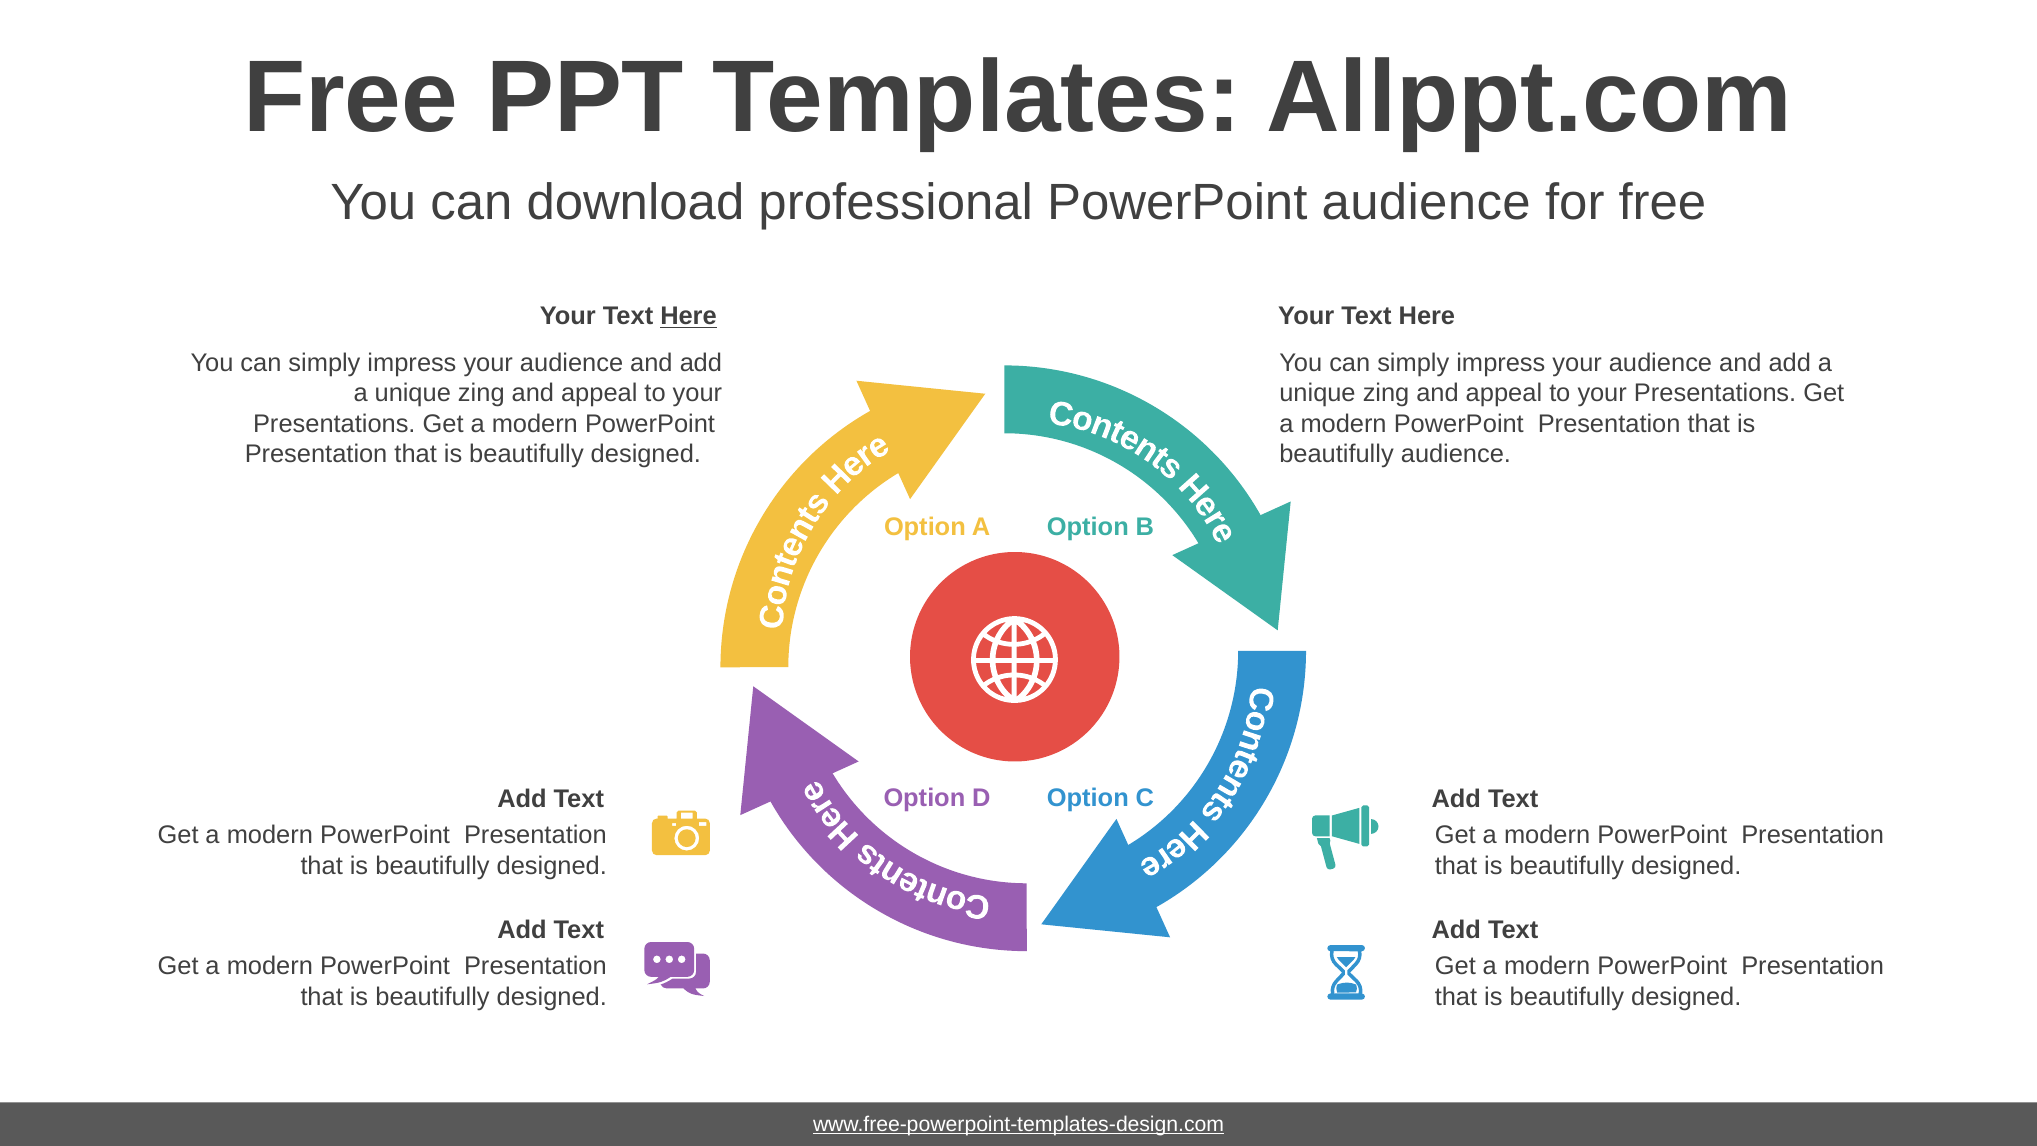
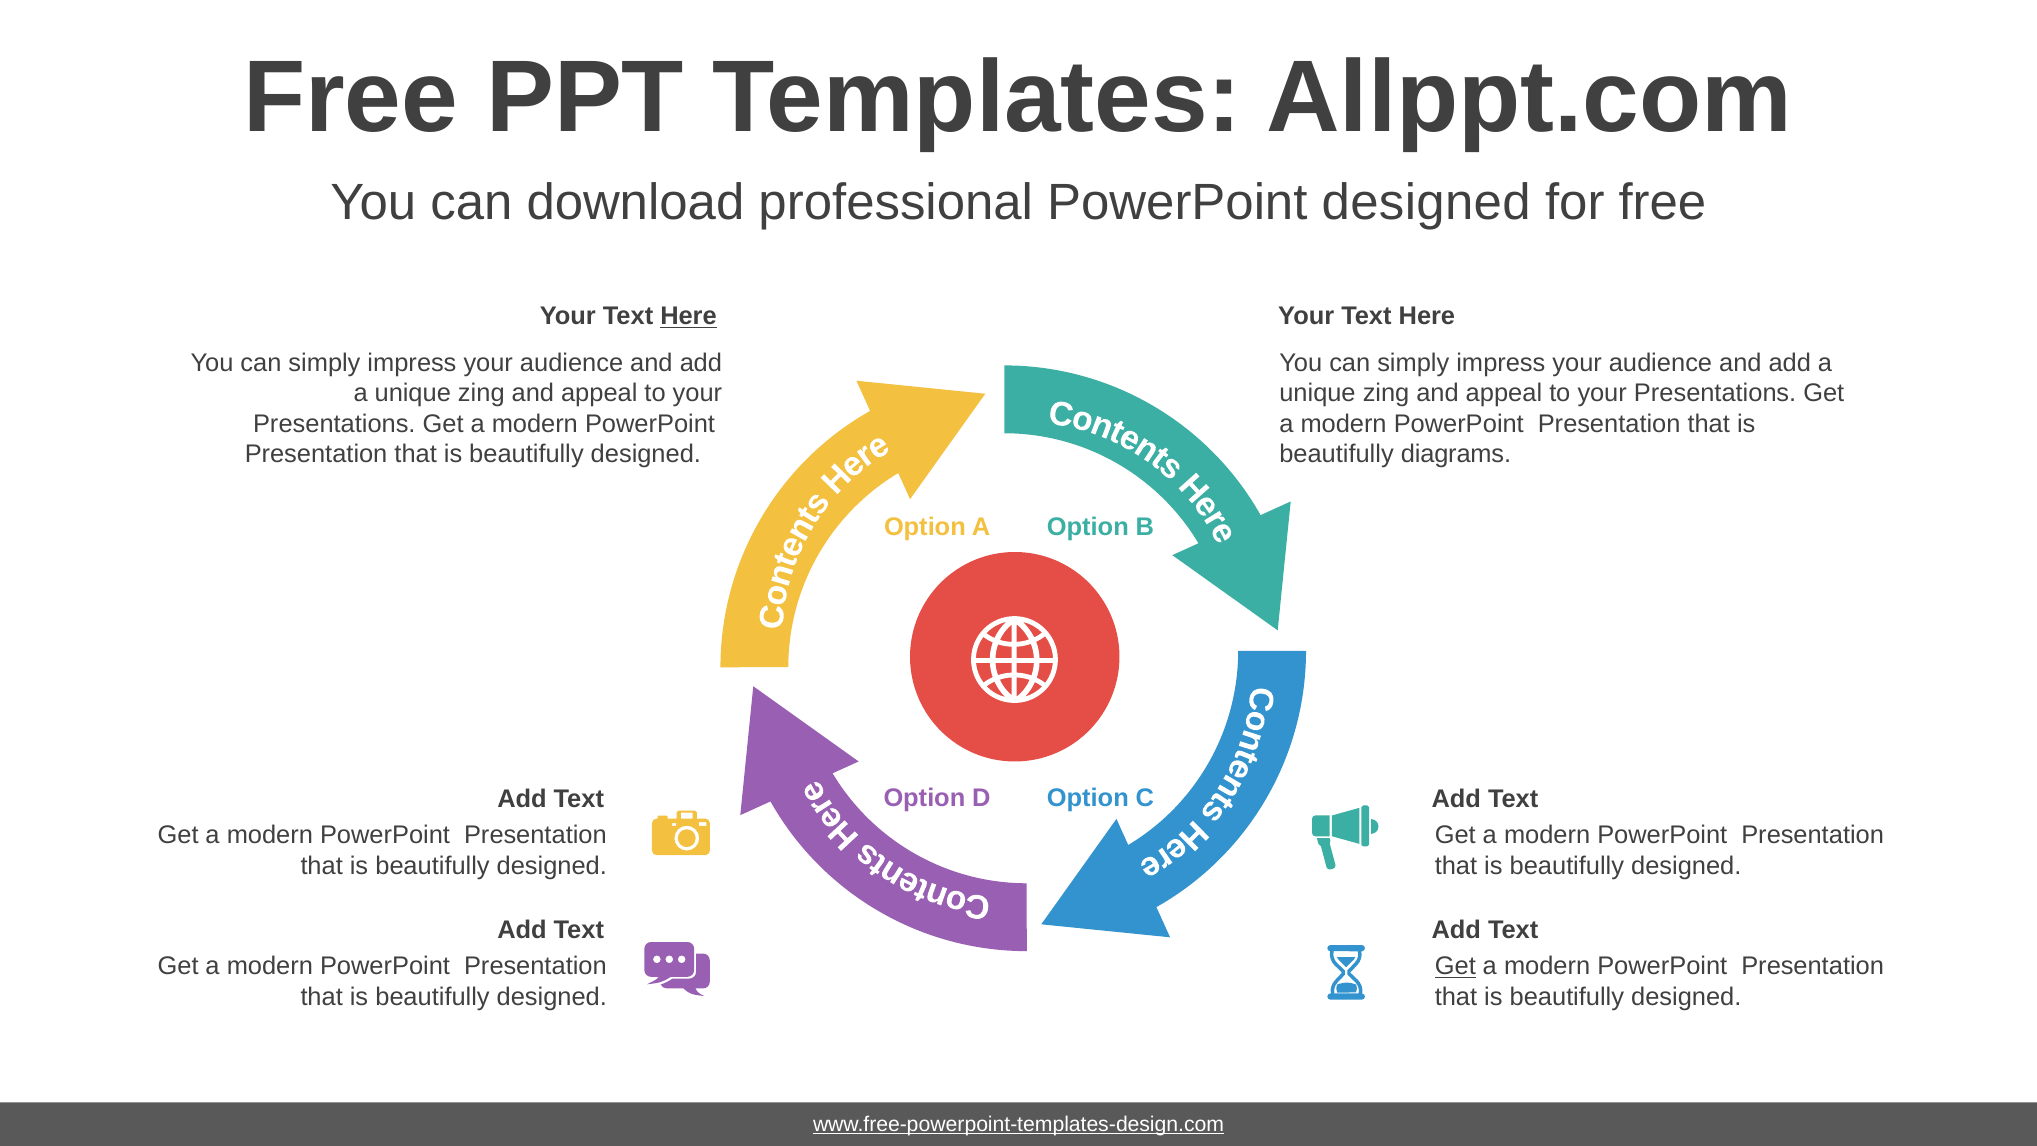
PowerPoint audience: audience -> designed
beautifully audience: audience -> diagrams
Get at (1455, 966) underline: none -> present
